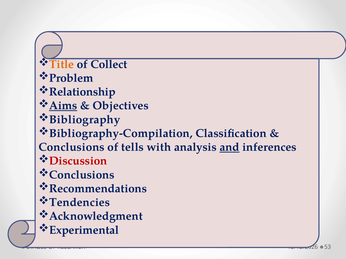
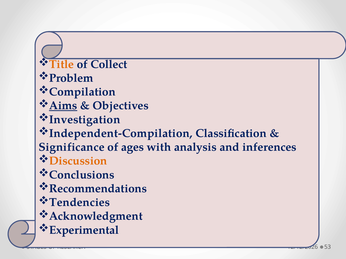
Relationship: Relationship -> Compilation
Bibliography: Bibliography -> Investigation
Bibliography-Compilation: Bibliography-Compilation -> Independent-Compilation
Conclusions at (72, 147): Conclusions -> Significance
tells: tells -> ages
and underline: present -> none
Discussion colour: red -> orange
